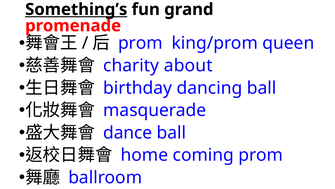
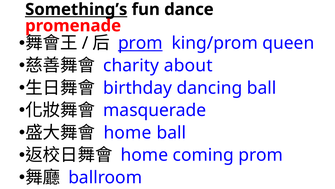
grand: grand -> dance
prom at (140, 43) underline: none -> present
dance at (128, 132): dance -> home
